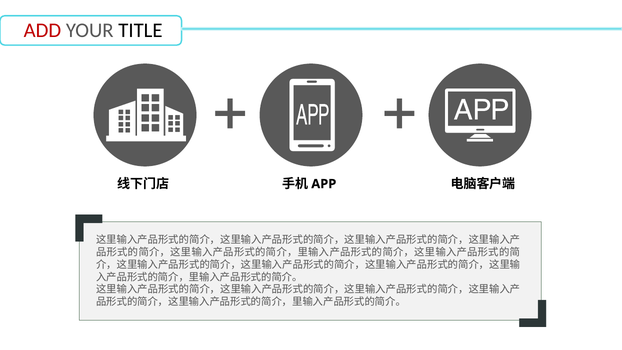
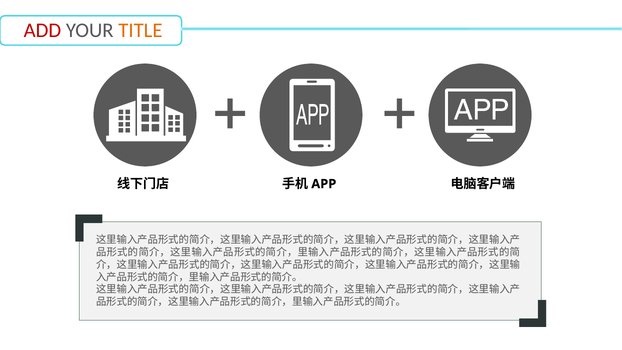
TITLE colour: black -> orange
